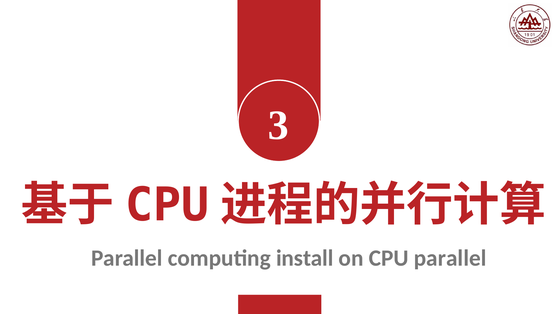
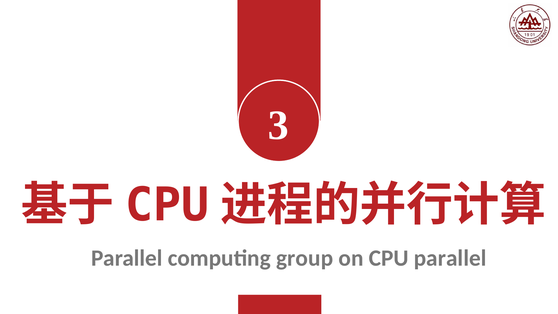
install: install -> group
